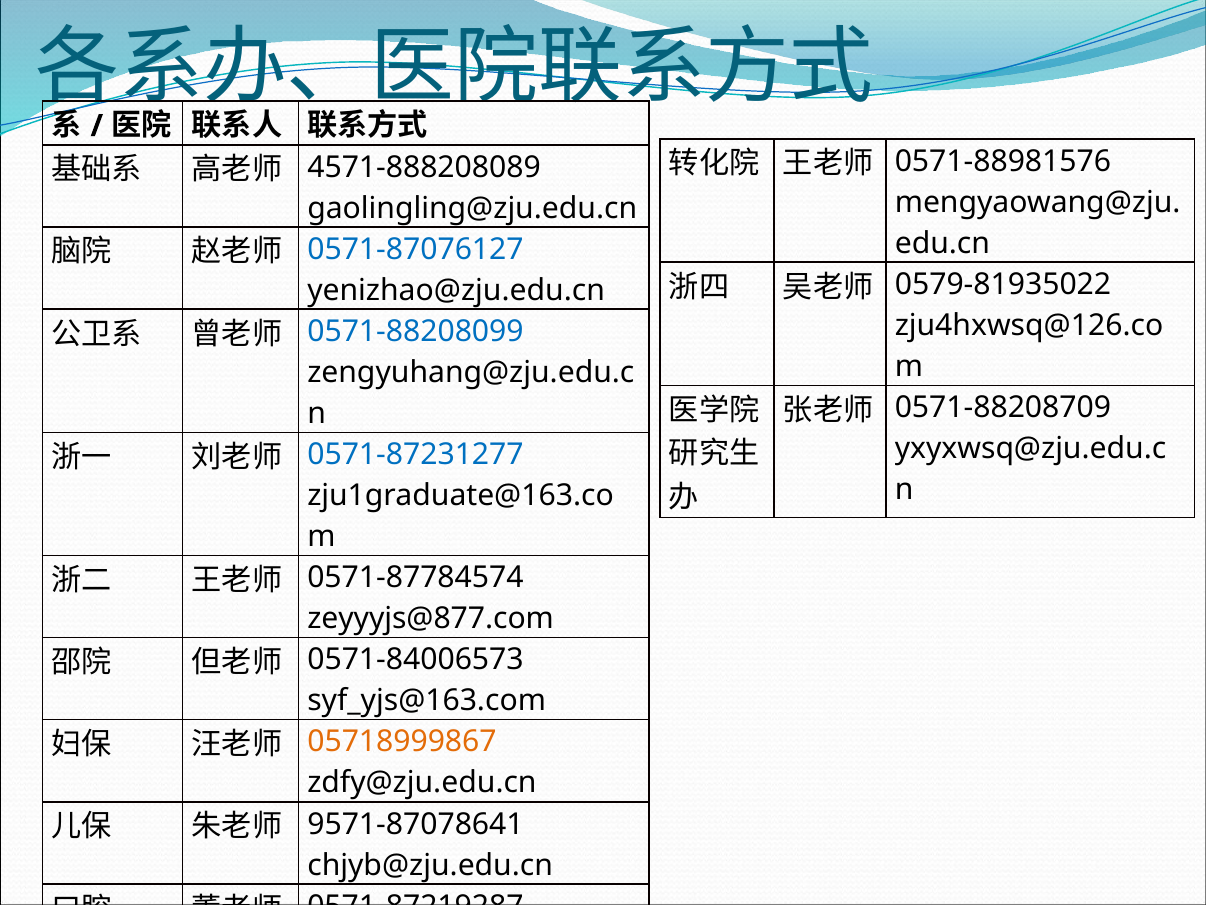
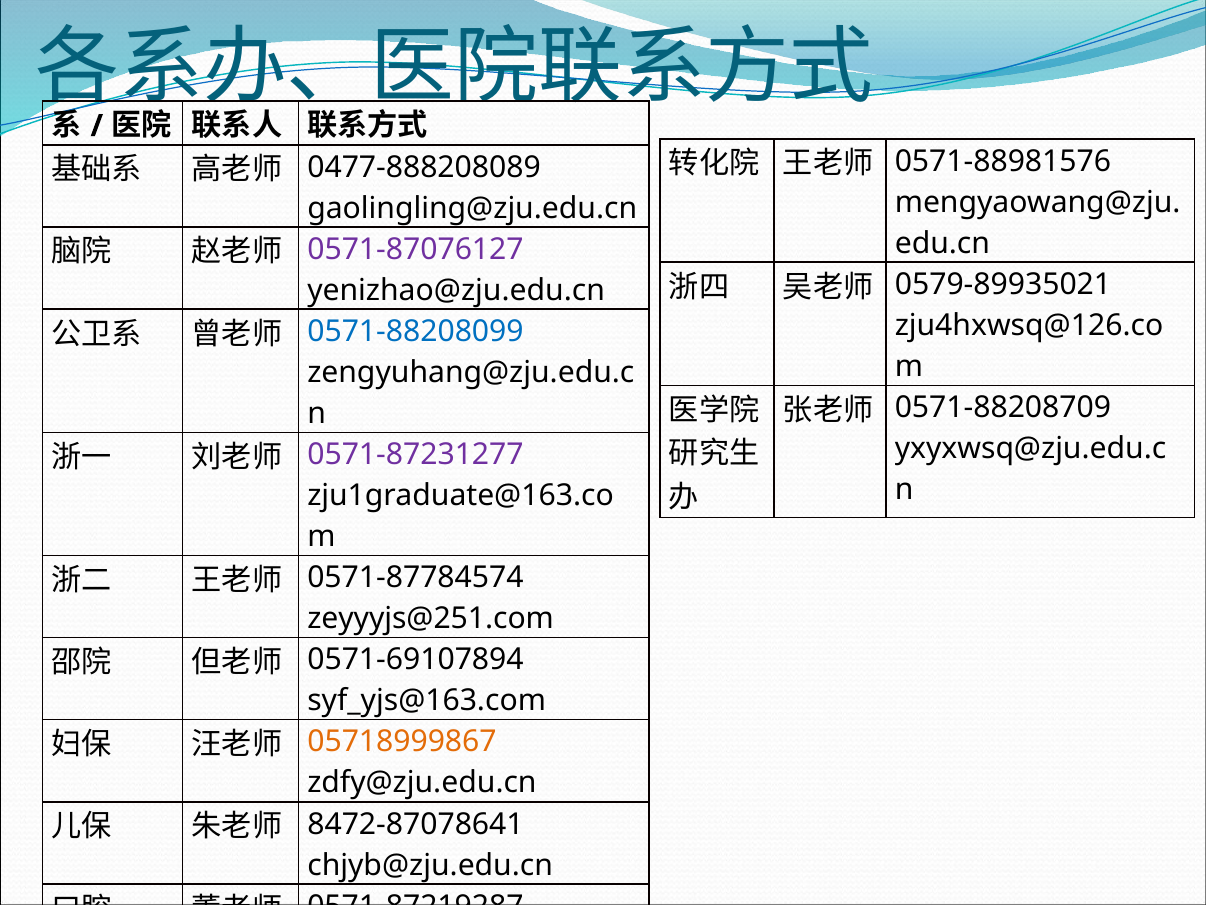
4571-888208089: 4571-888208089 -> 0477-888208089
0571-87076127 colour: blue -> purple
0579-81935022: 0579-81935022 -> 0579-89935021
0571-87231277 colour: blue -> purple
zeyyyjs@877.com: zeyyyjs@877.com -> zeyyyjs@251.com
0571-84006573: 0571-84006573 -> 0571-69107894
9571-87078641: 9571-87078641 -> 8472-87078641
